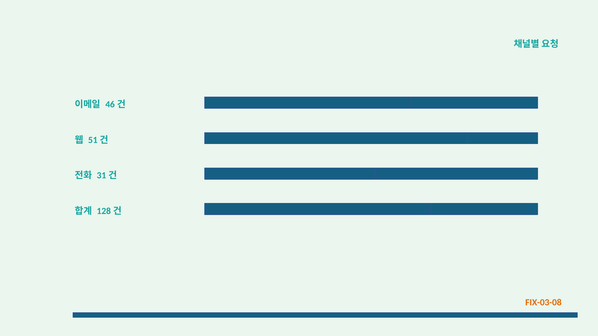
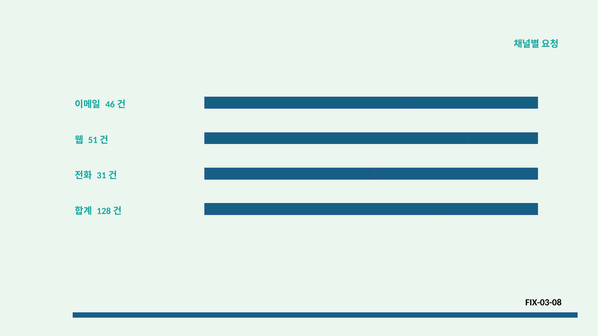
FIX-03-08 colour: orange -> black
